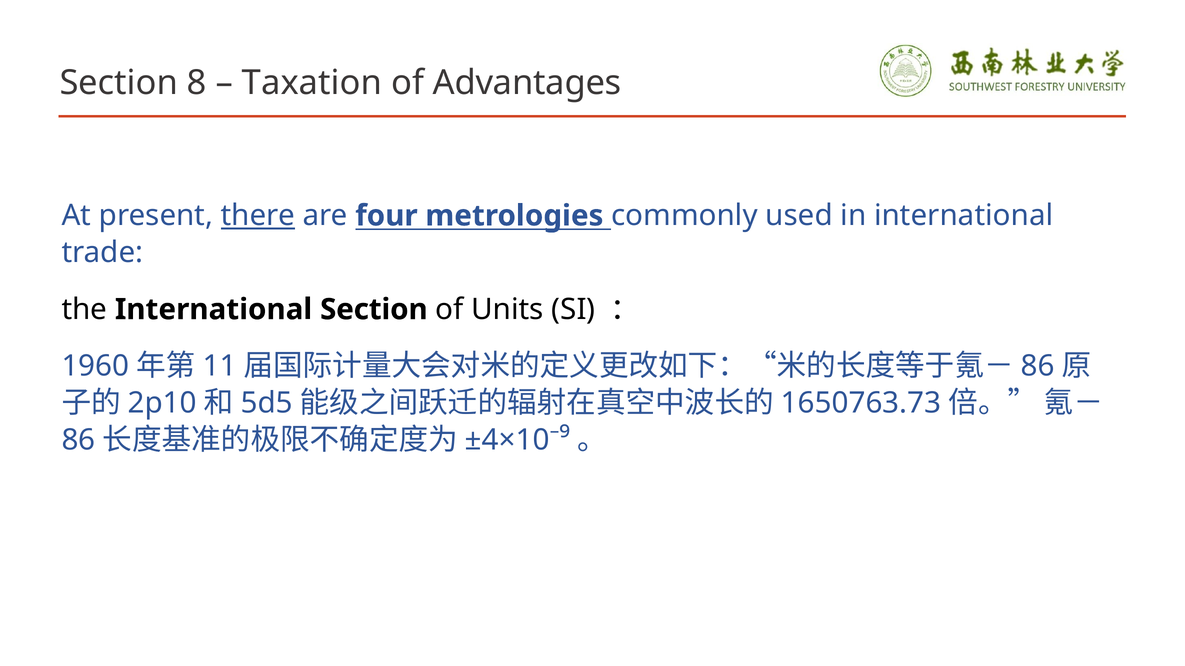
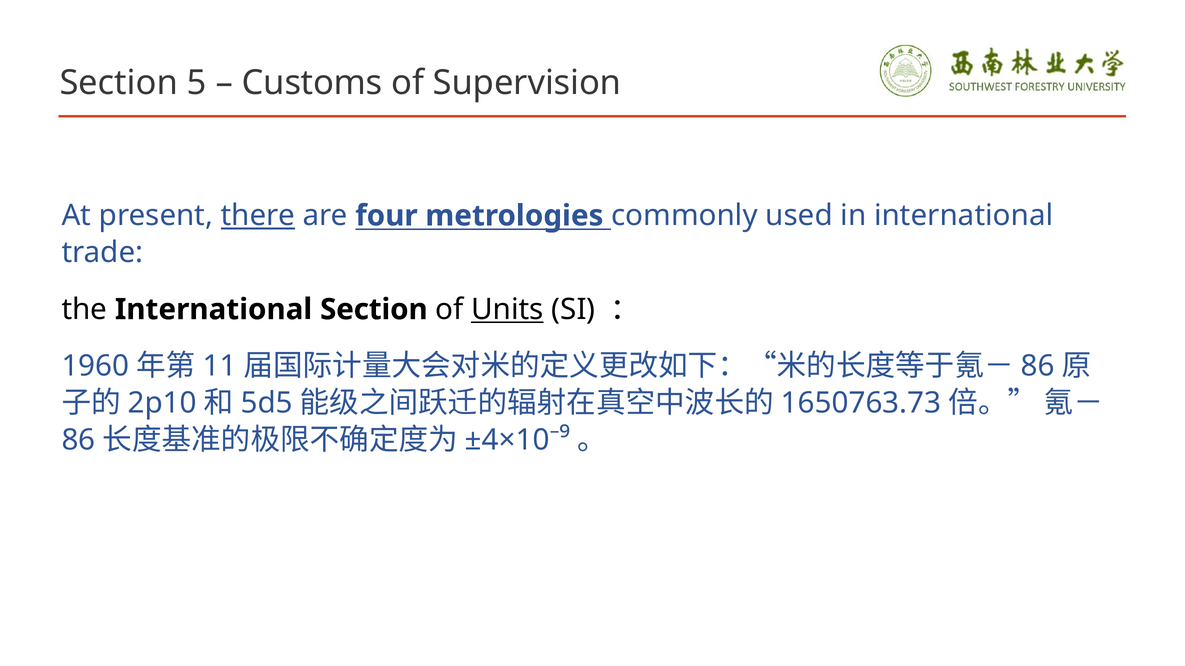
8: 8 -> 5
Taxation: Taxation -> Customs
Advantages: Advantages -> Supervision
Units underline: none -> present
